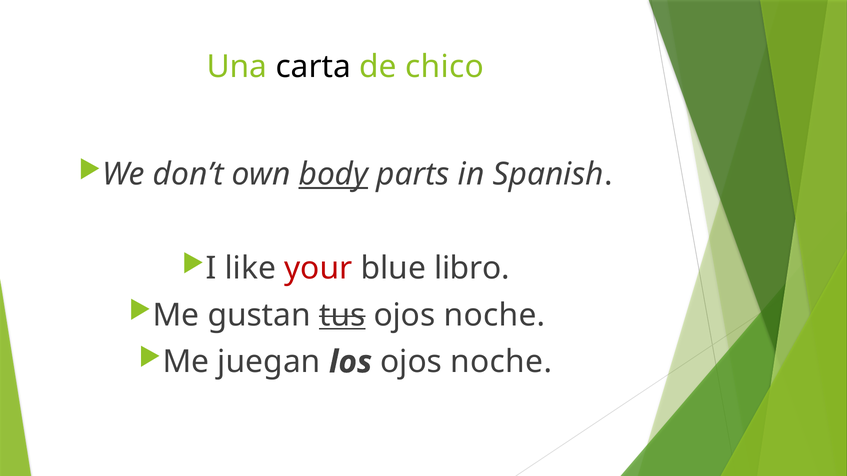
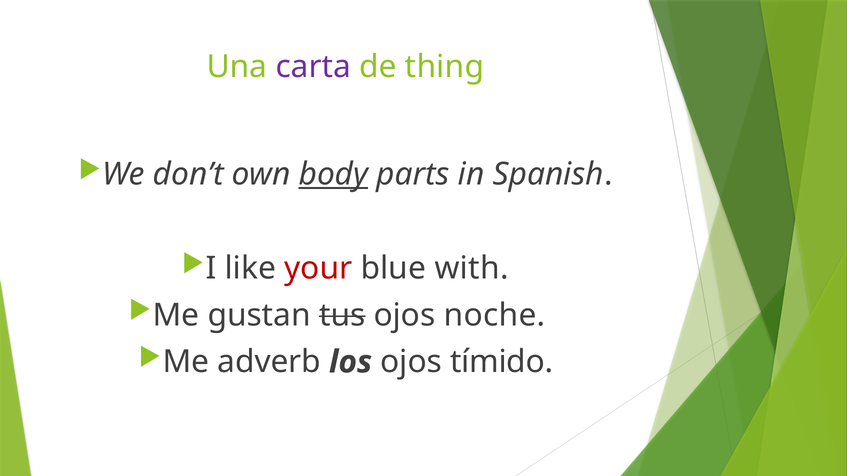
carta colour: black -> purple
chico: chico -> thing
libro: libro -> with
tus underline: present -> none
juegan: juegan -> adverb
los ojos noche: noche -> tímido
